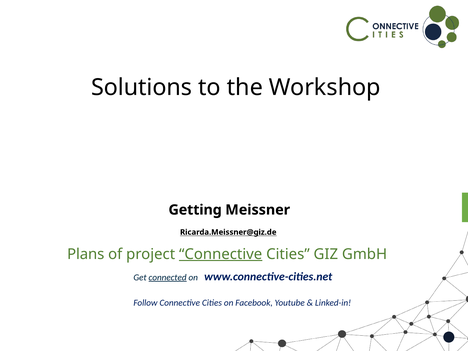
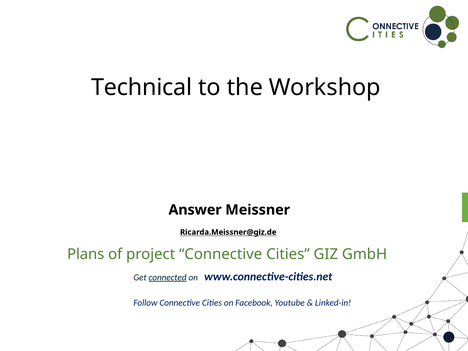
Solutions: Solutions -> Technical
Getting: Getting -> Answer
Connective at (221, 254) underline: present -> none
